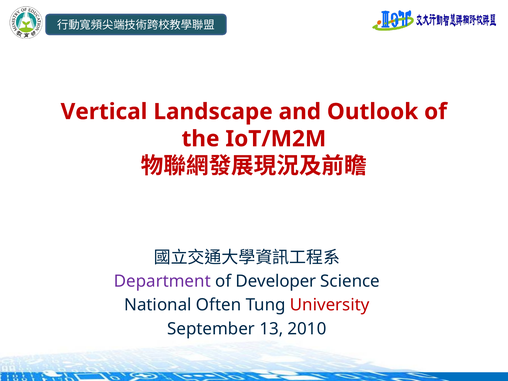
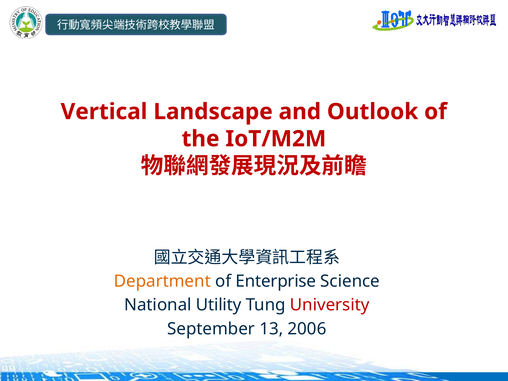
Department colour: purple -> orange
Developer: Developer -> Enterprise
Often: Often -> Utility
2010: 2010 -> 2006
